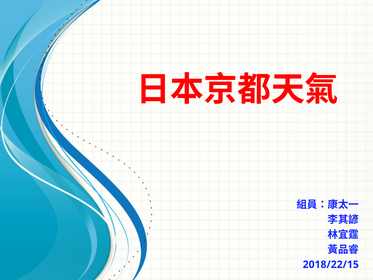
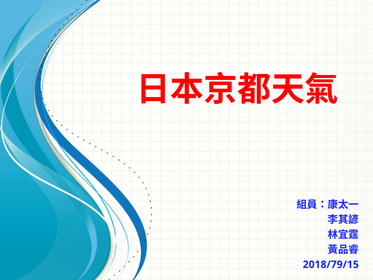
2018/22/15: 2018/22/15 -> 2018/79/15
